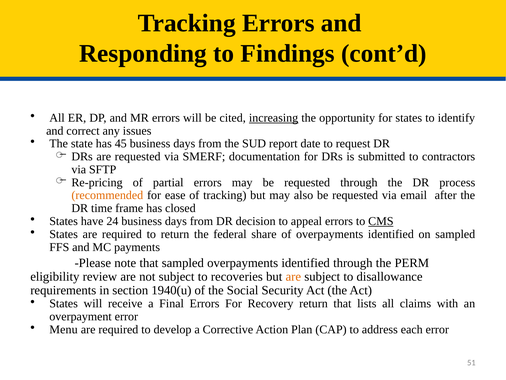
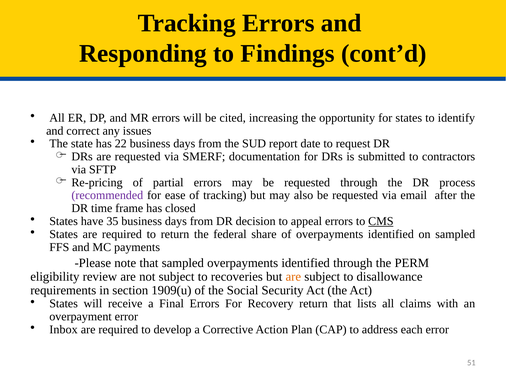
increasing underline: present -> none
45: 45 -> 22
recommended colour: orange -> purple
24: 24 -> 35
1940(u: 1940(u -> 1909(u
Menu: Menu -> Inbox
